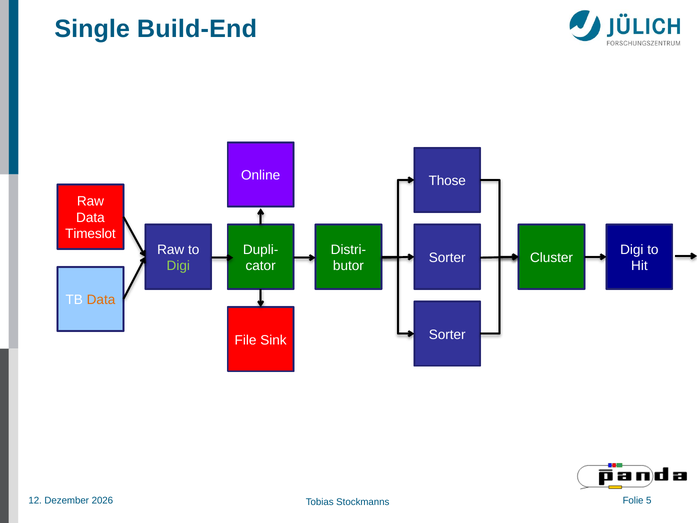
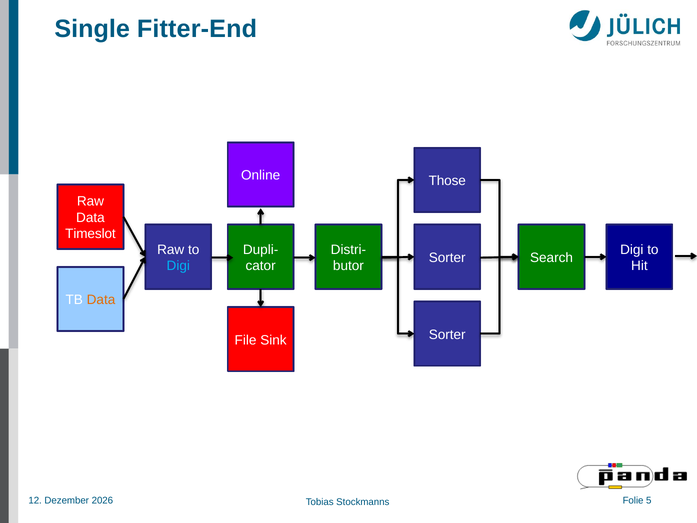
Build-End: Build-End -> Fitter-End
Cluster: Cluster -> Search
Digi at (178, 266) colour: light green -> light blue
